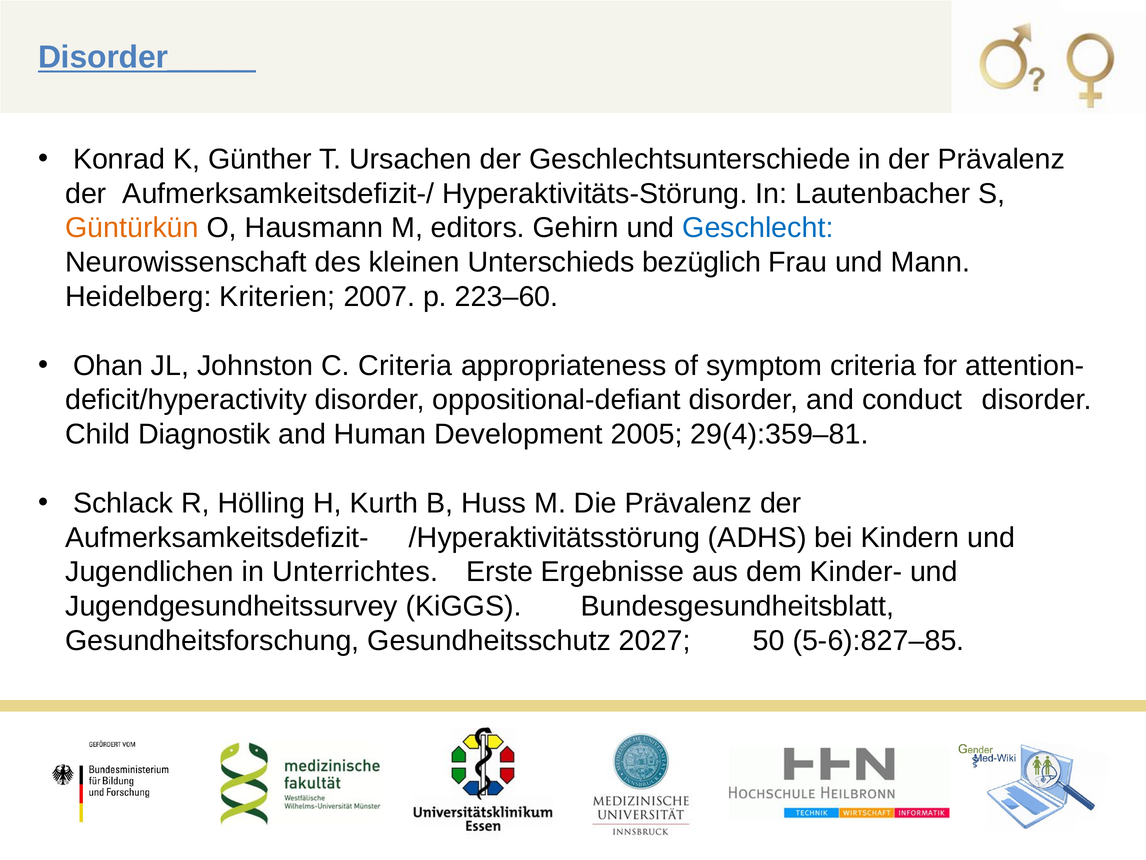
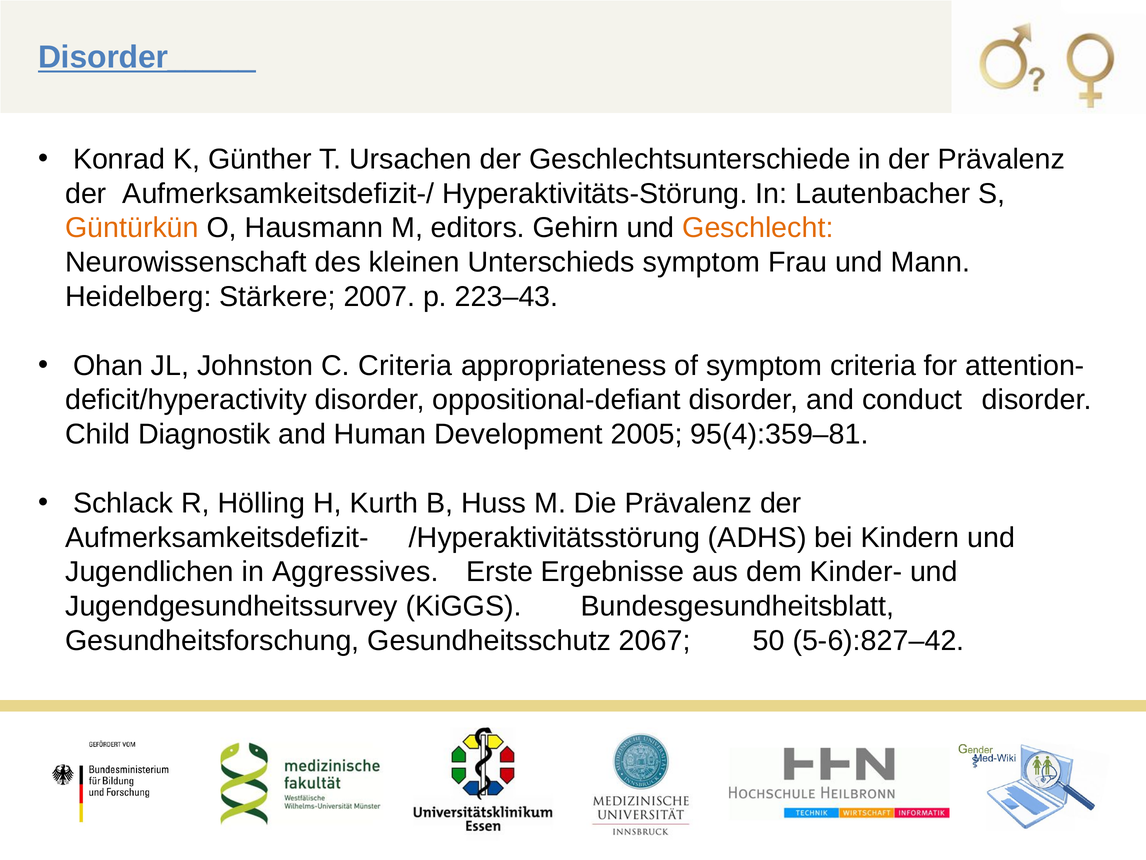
Geschlecht colour: blue -> orange
Unterschieds bezüglich: bezüglich -> symptom
Kriterien: Kriterien -> Stärkere
223–60: 223–60 -> 223–43
29(4):359–81: 29(4):359–81 -> 95(4):359–81
Unterrichtes: Unterrichtes -> Aggressives
2027: 2027 -> 2067
5-6):827–85: 5-6):827–85 -> 5-6):827–42
